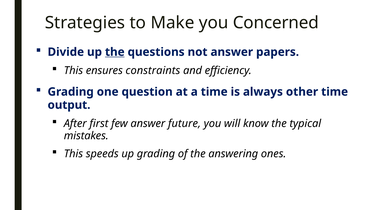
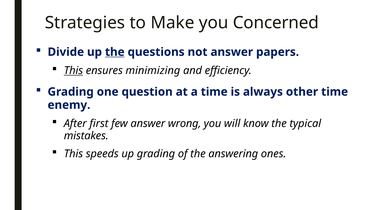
This at (73, 70) underline: none -> present
constraints: constraints -> minimizing
output: output -> enemy
future: future -> wrong
